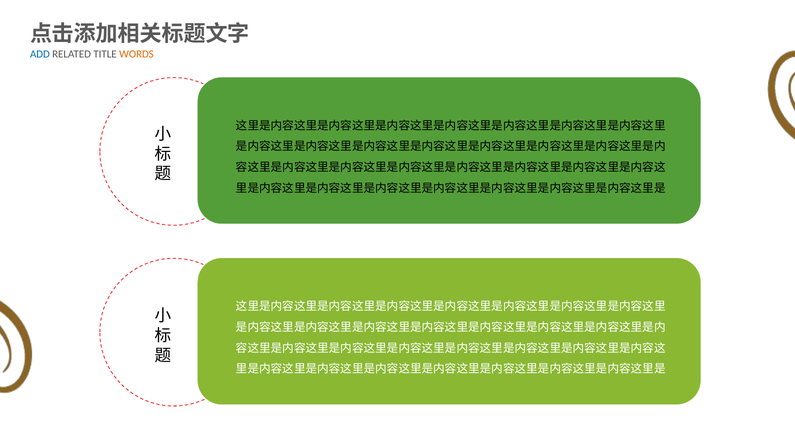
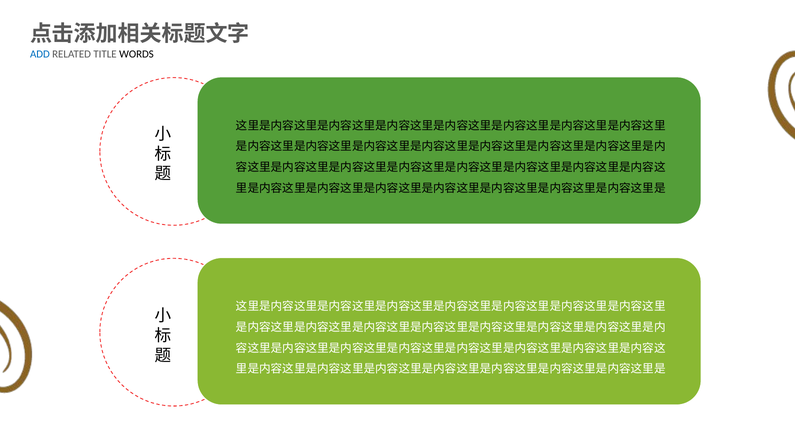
WORDS colour: orange -> black
